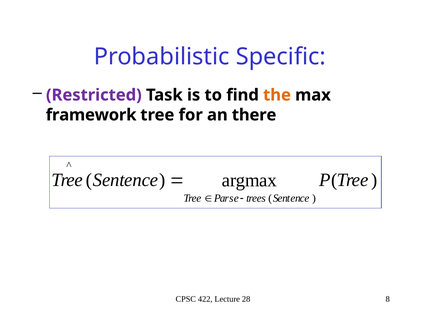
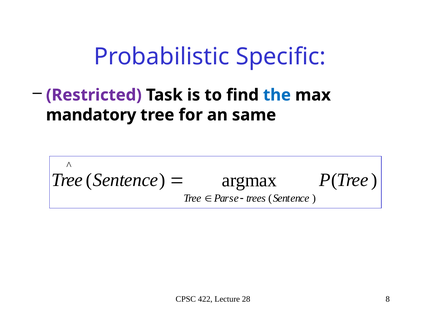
the colour: orange -> blue
framework: framework -> mandatory
there: there -> same
